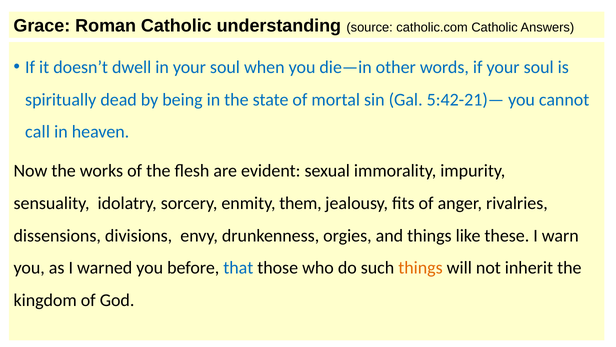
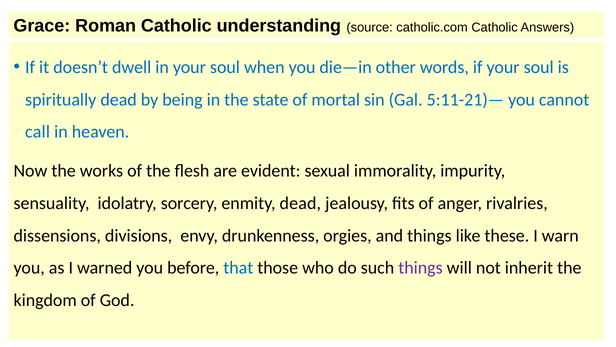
5:42-21)—: 5:42-21)— -> 5:11-21)—
enmity them: them -> dead
things at (421, 268) colour: orange -> purple
